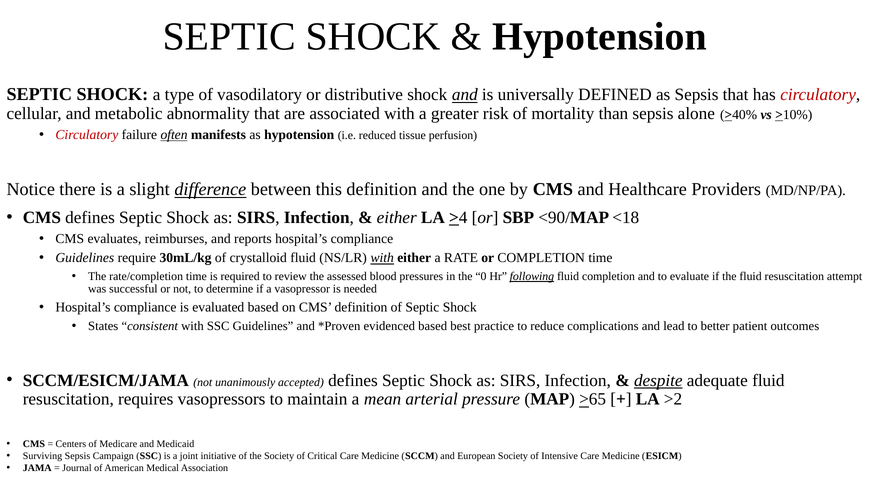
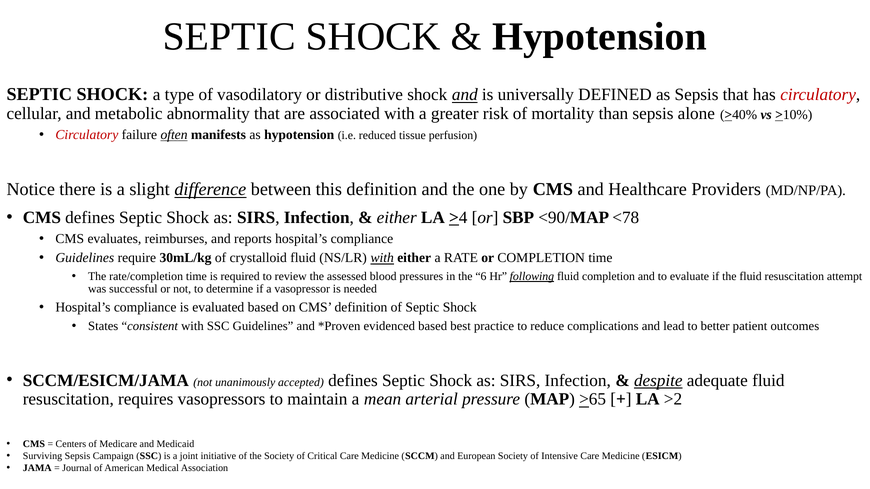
<18: <18 -> <78
0: 0 -> 6
